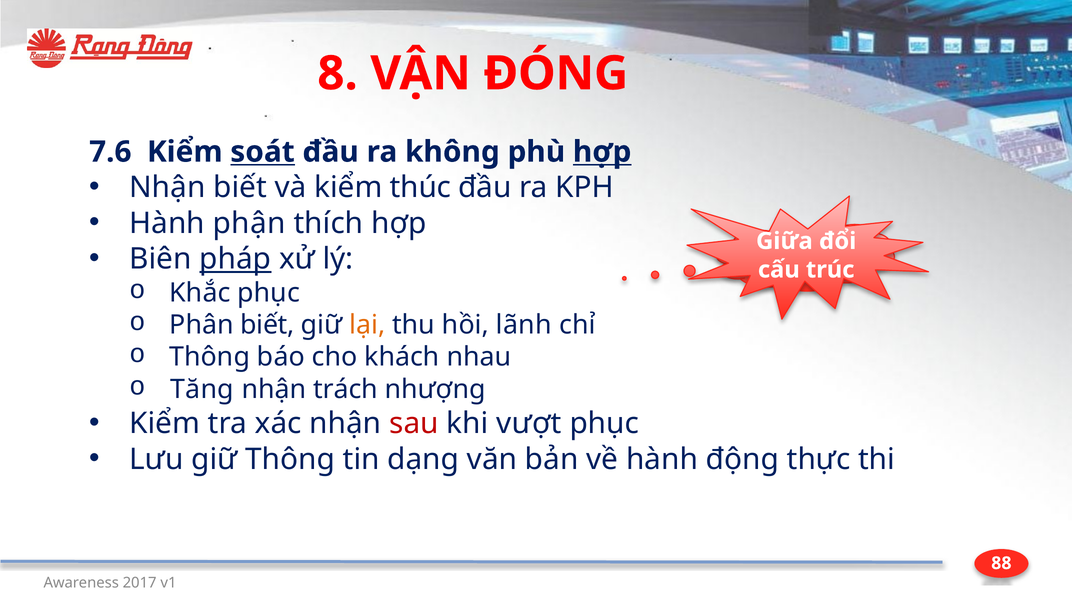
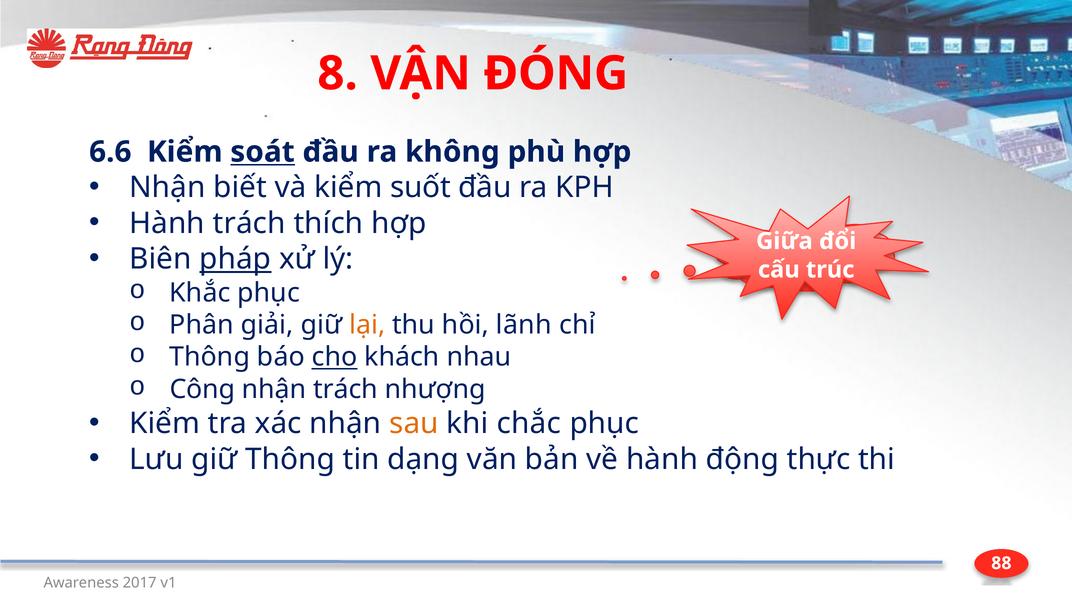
7.6: 7.6 -> 6.6
hợp at (602, 152) underline: present -> none
thúc: thúc -> suốt
Hành phận: phận -> trách
Phân biết: biết -> giải
cho underline: none -> present
Tăng: Tăng -> Công
sau colour: red -> orange
vượt: vượt -> chắc
